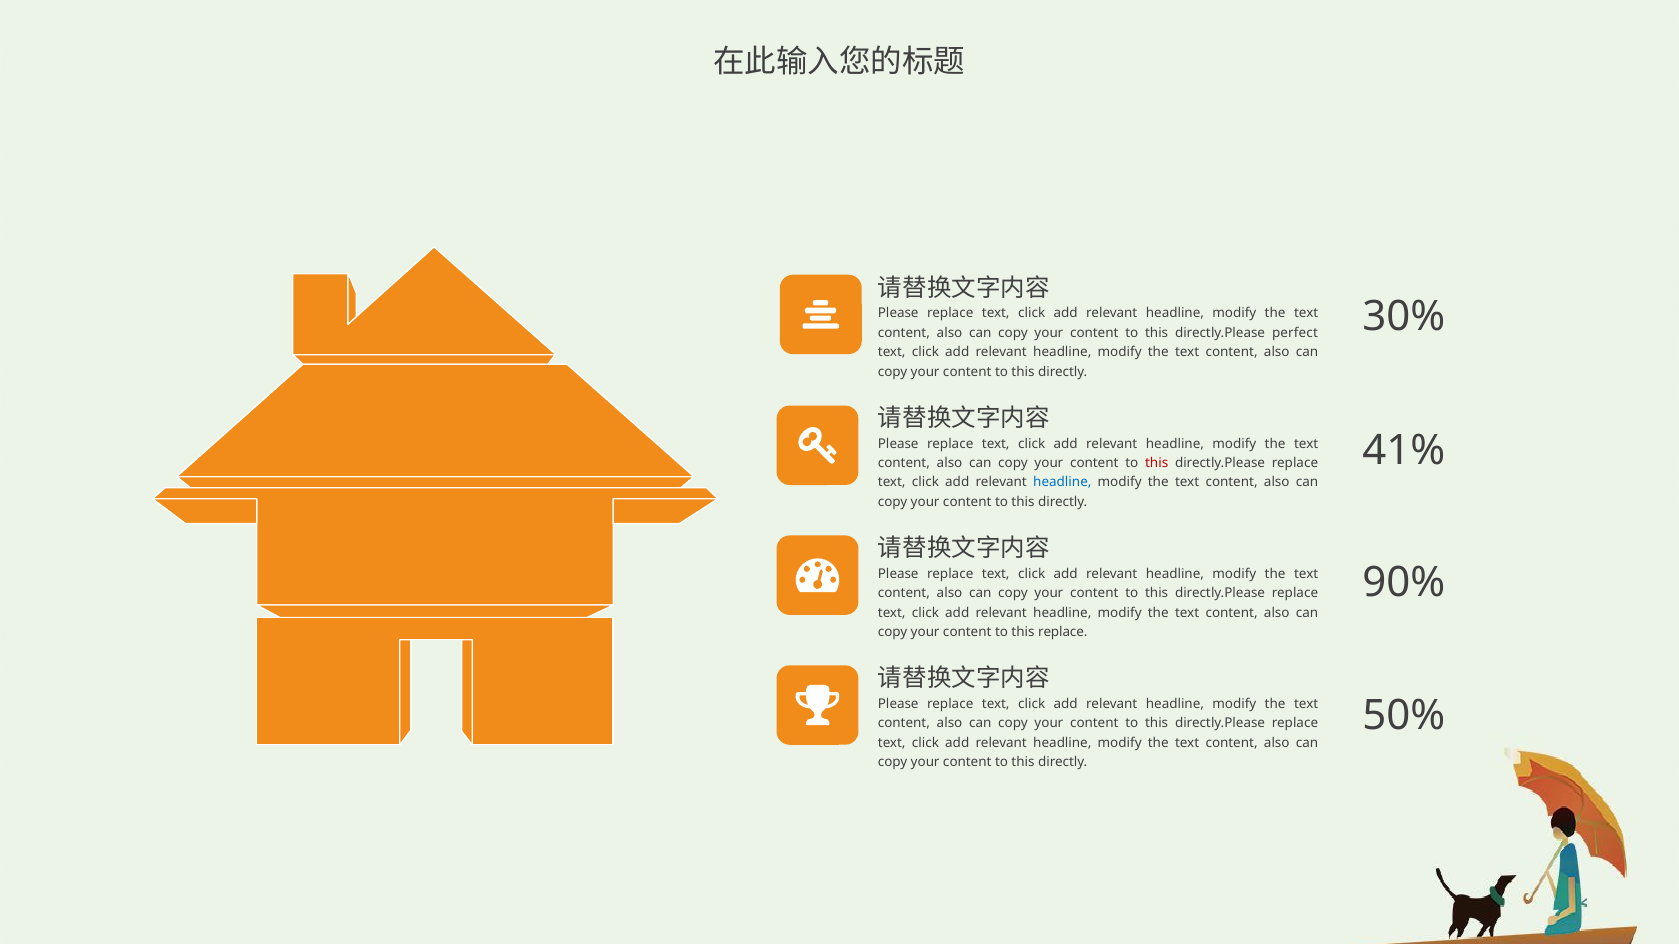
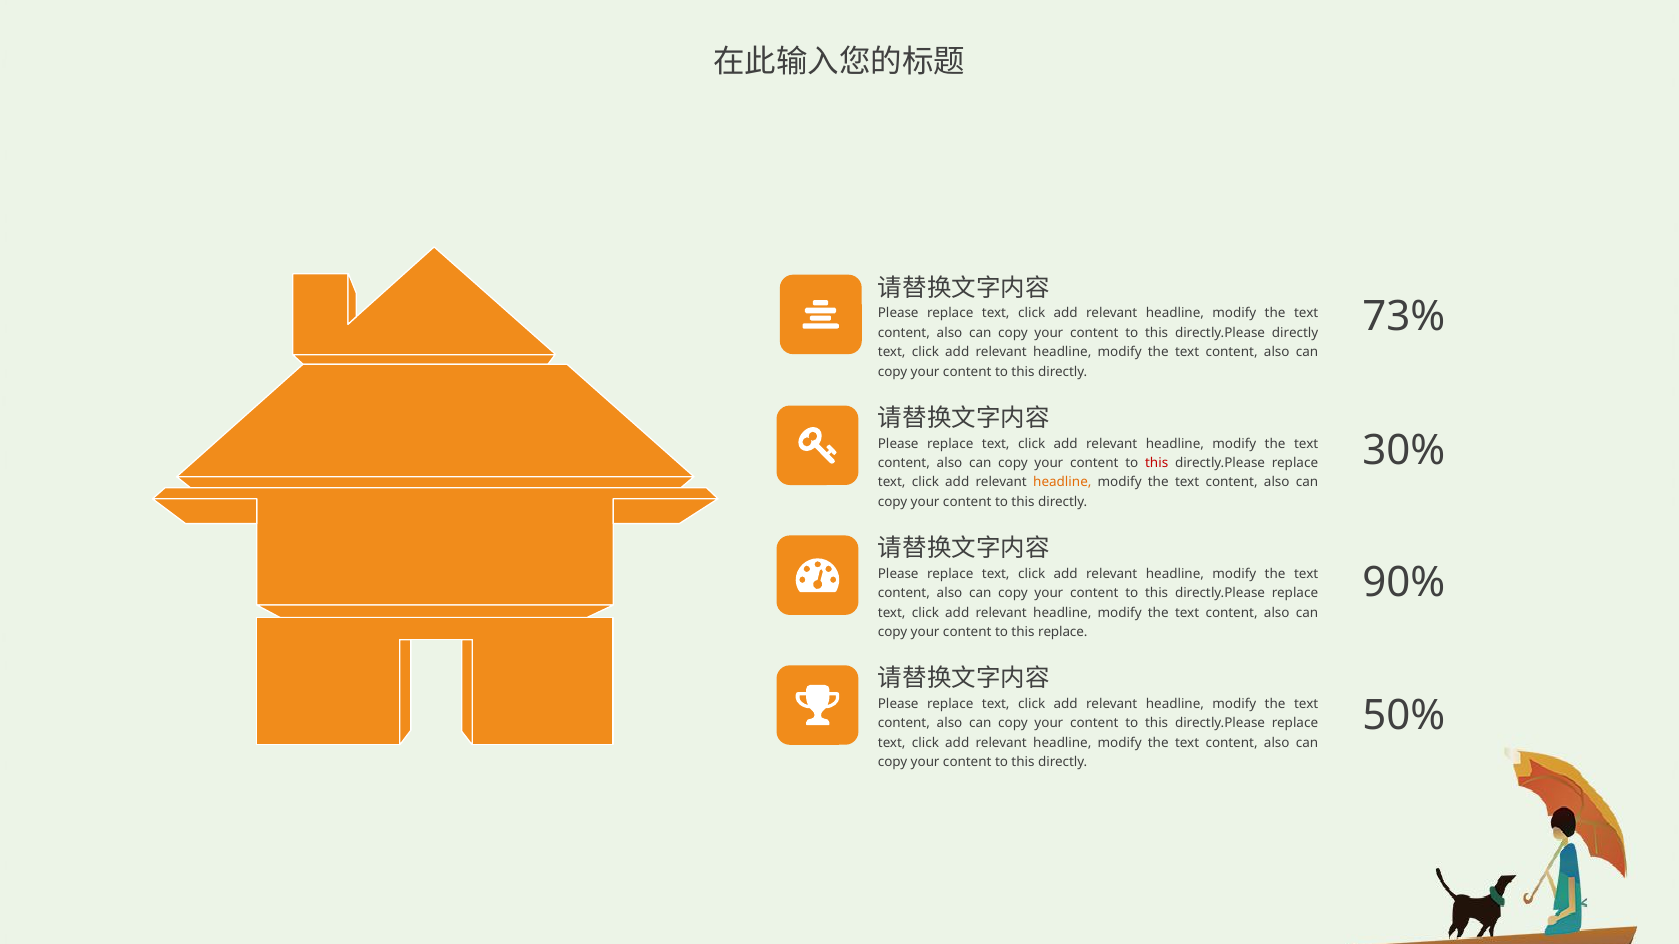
30%: 30% -> 73%
directly.Please perfect: perfect -> directly
41%: 41% -> 30%
headline at (1062, 483) colour: blue -> orange
